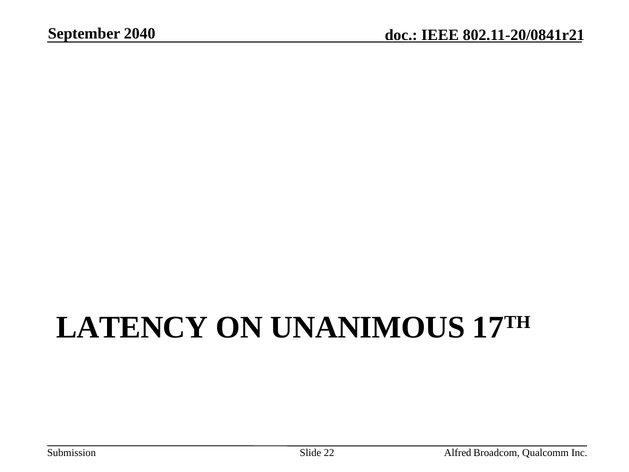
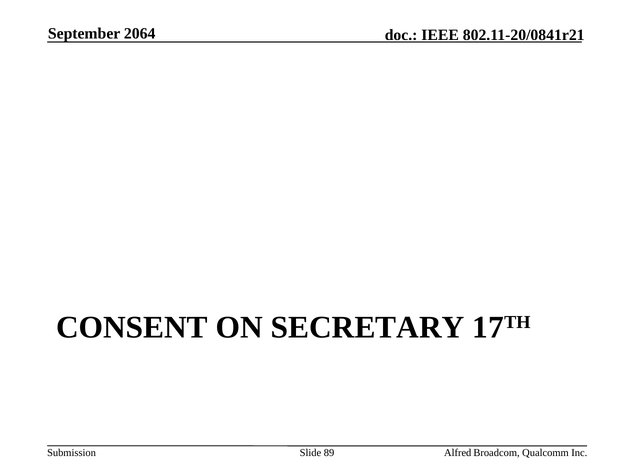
2040: 2040 -> 2064
LATENCY: LATENCY -> CONSENT
UNANIMOUS: UNANIMOUS -> SECRETARY
22: 22 -> 89
